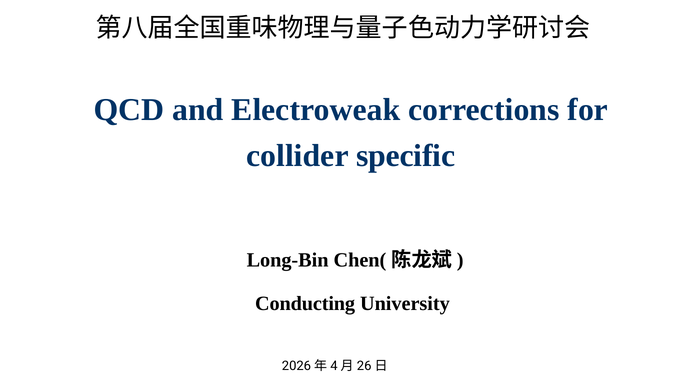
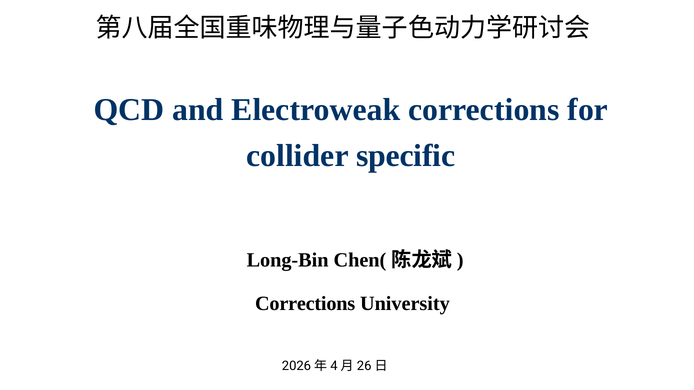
Conducting at (305, 304): Conducting -> Corrections
